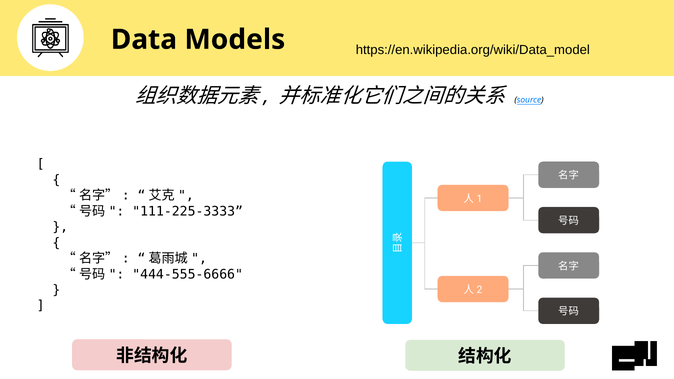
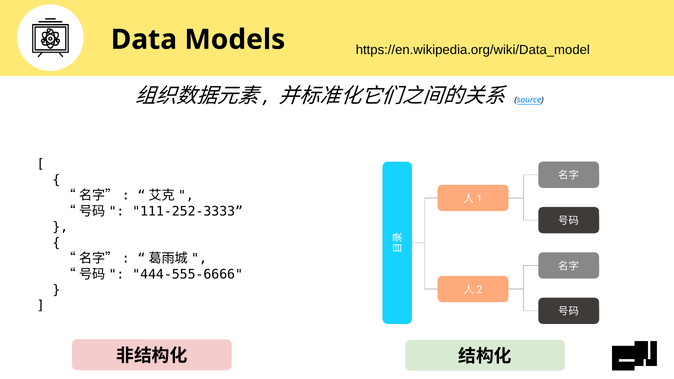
111-225-3333: 111-225-3333 -> 111-252-3333
